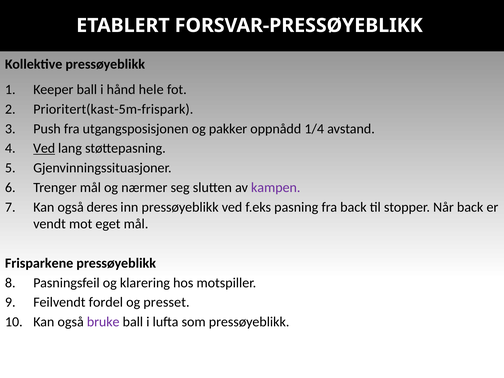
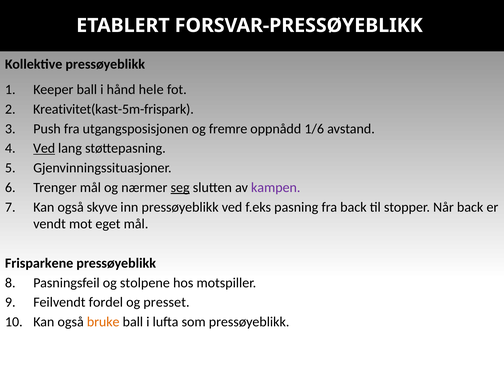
Prioritert(kast-5m-frispark: Prioritert(kast-5m-frispark -> Kreativitet(kast-5m-frispark
pakker: pakker -> fremre
1/4: 1/4 -> 1/6
seg underline: none -> present
deres: deres -> skyve
klarering: klarering -> stolpene
bruke colour: purple -> orange
